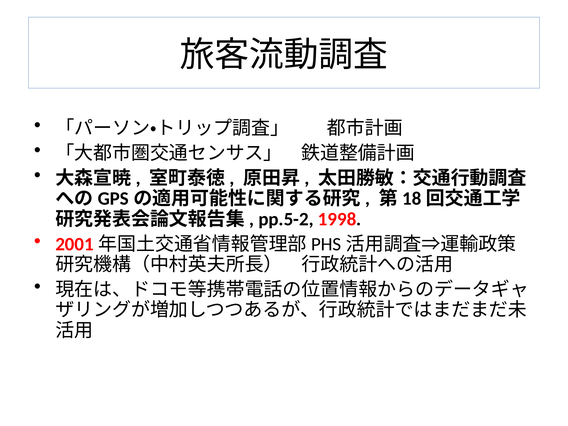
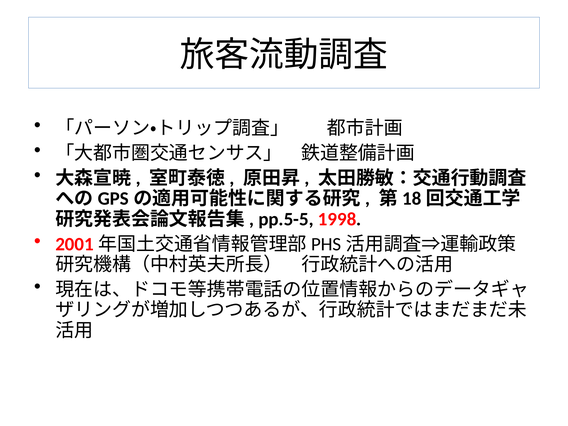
pp.5-2: pp.5-2 -> pp.5-5
